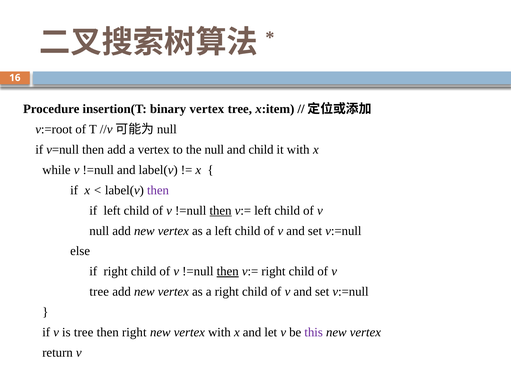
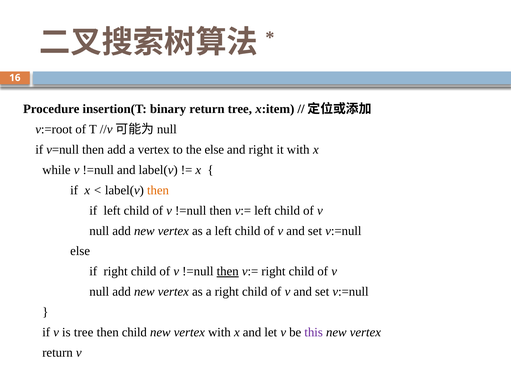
binary vertex: vertex -> return
the null: null -> else
and child: child -> right
then at (158, 190) colour: purple -> orange
then at (221, 211) underline: present -> none
tree at (99, 292): tree -> null
then right: right -> child
